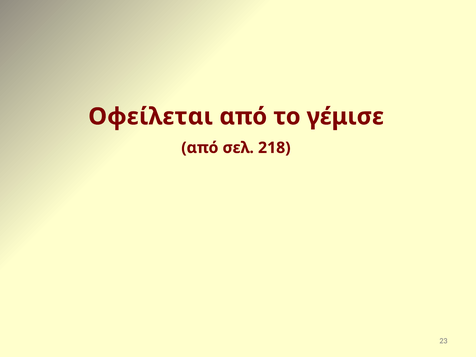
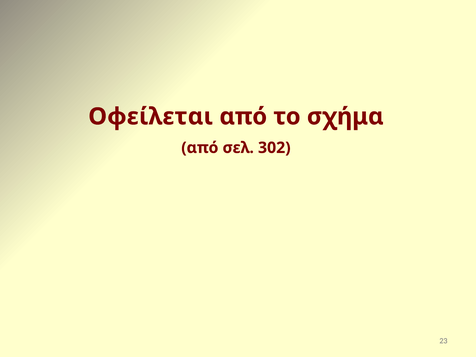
γέμισε: γέμισε -> σχήμα
218: 218 -> 302
